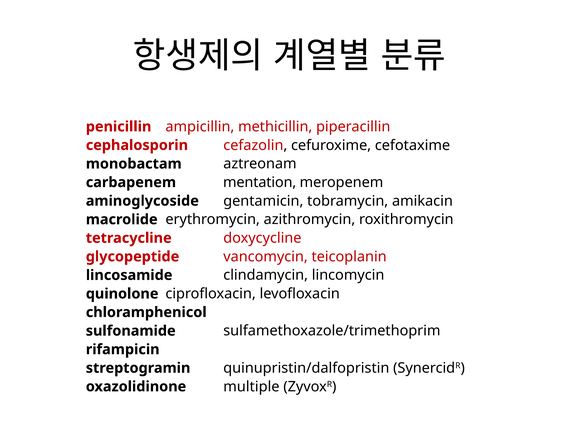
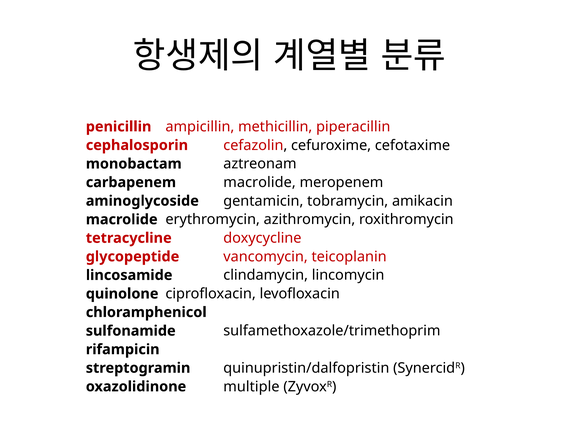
carbapenem mentation: mentation -> macrolide
